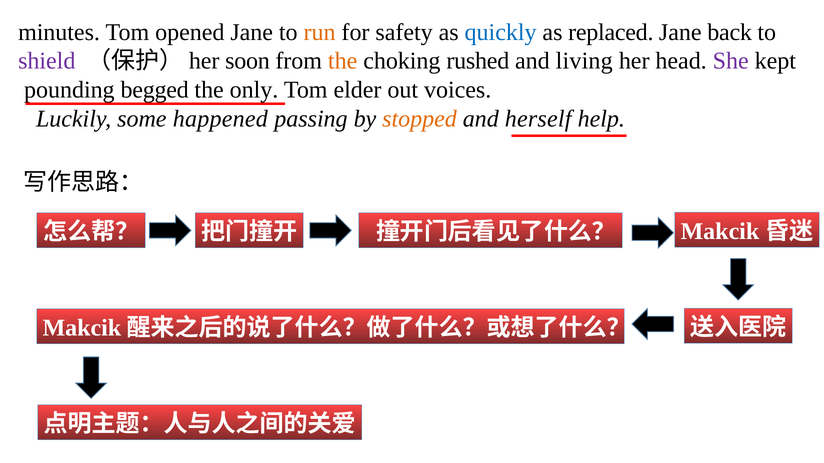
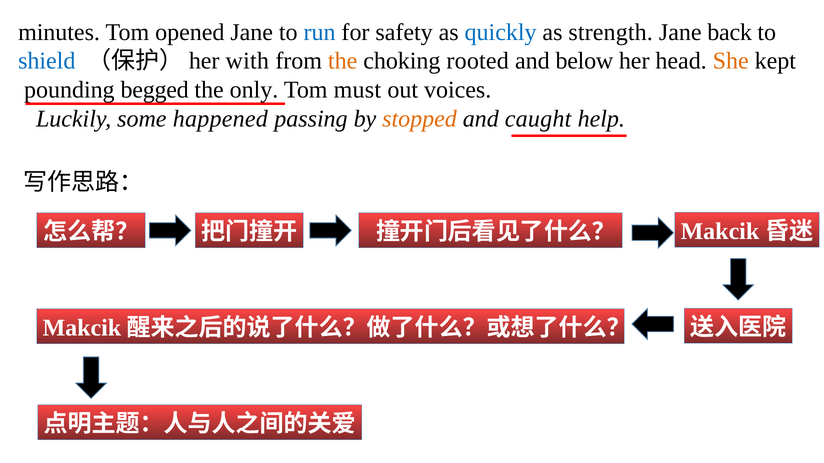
run colour: orange -> blue
replaced: replaced -> strength
shield colour: purple -> blue
soon: soon -> with
rushed: rushed -> rooted
living: living -> below
She colour: purple -> orange
elder: elder -> must
herself: herself -> caught
